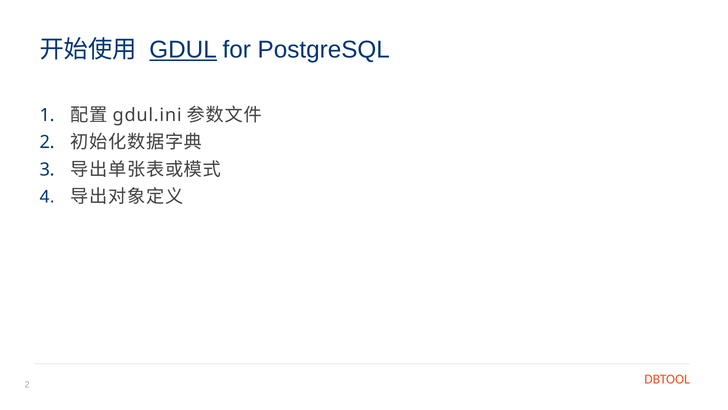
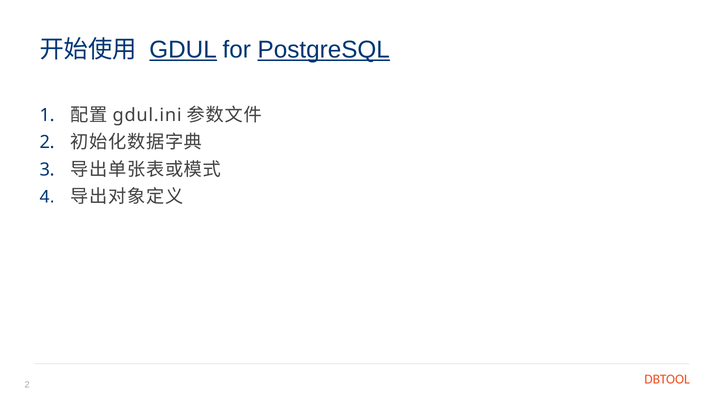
PostgreSQL underline: none -> present
